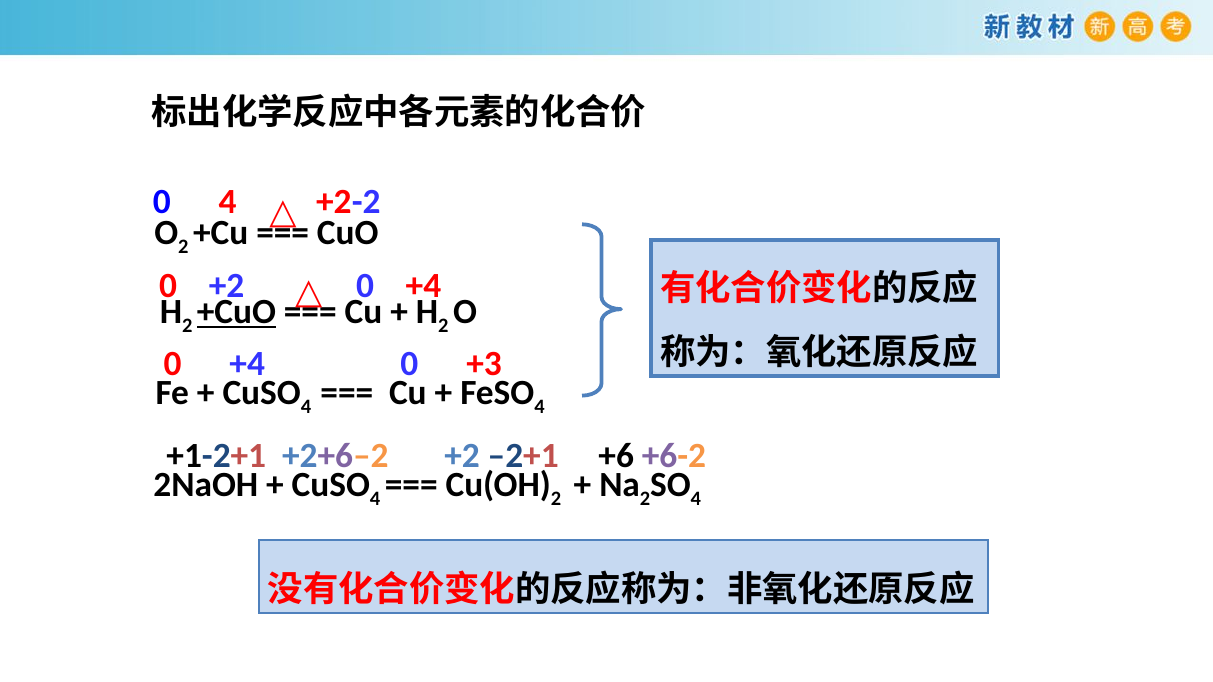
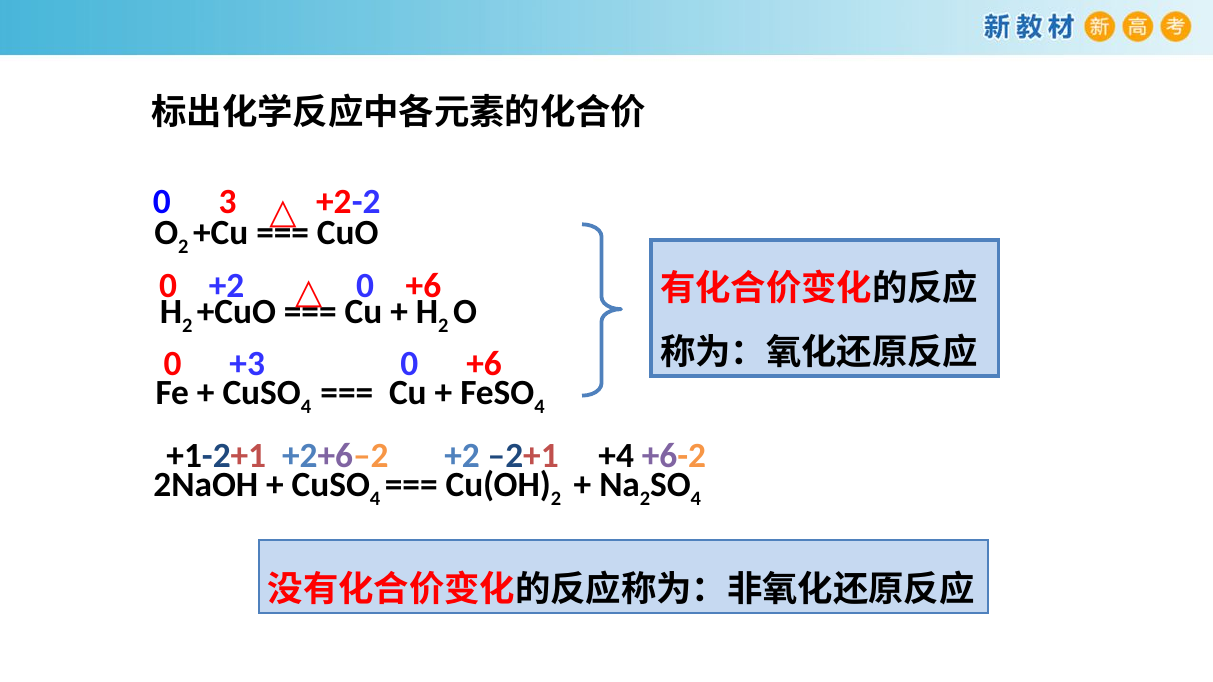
0 4: 4 -> 3
+2 0 +4: +4 -> +6
+CuO underline: present -> none
+4 at (247, 364): +4 -> +3
+3 at (484, 364): +3 -> +6
+6: +6 -> +4
